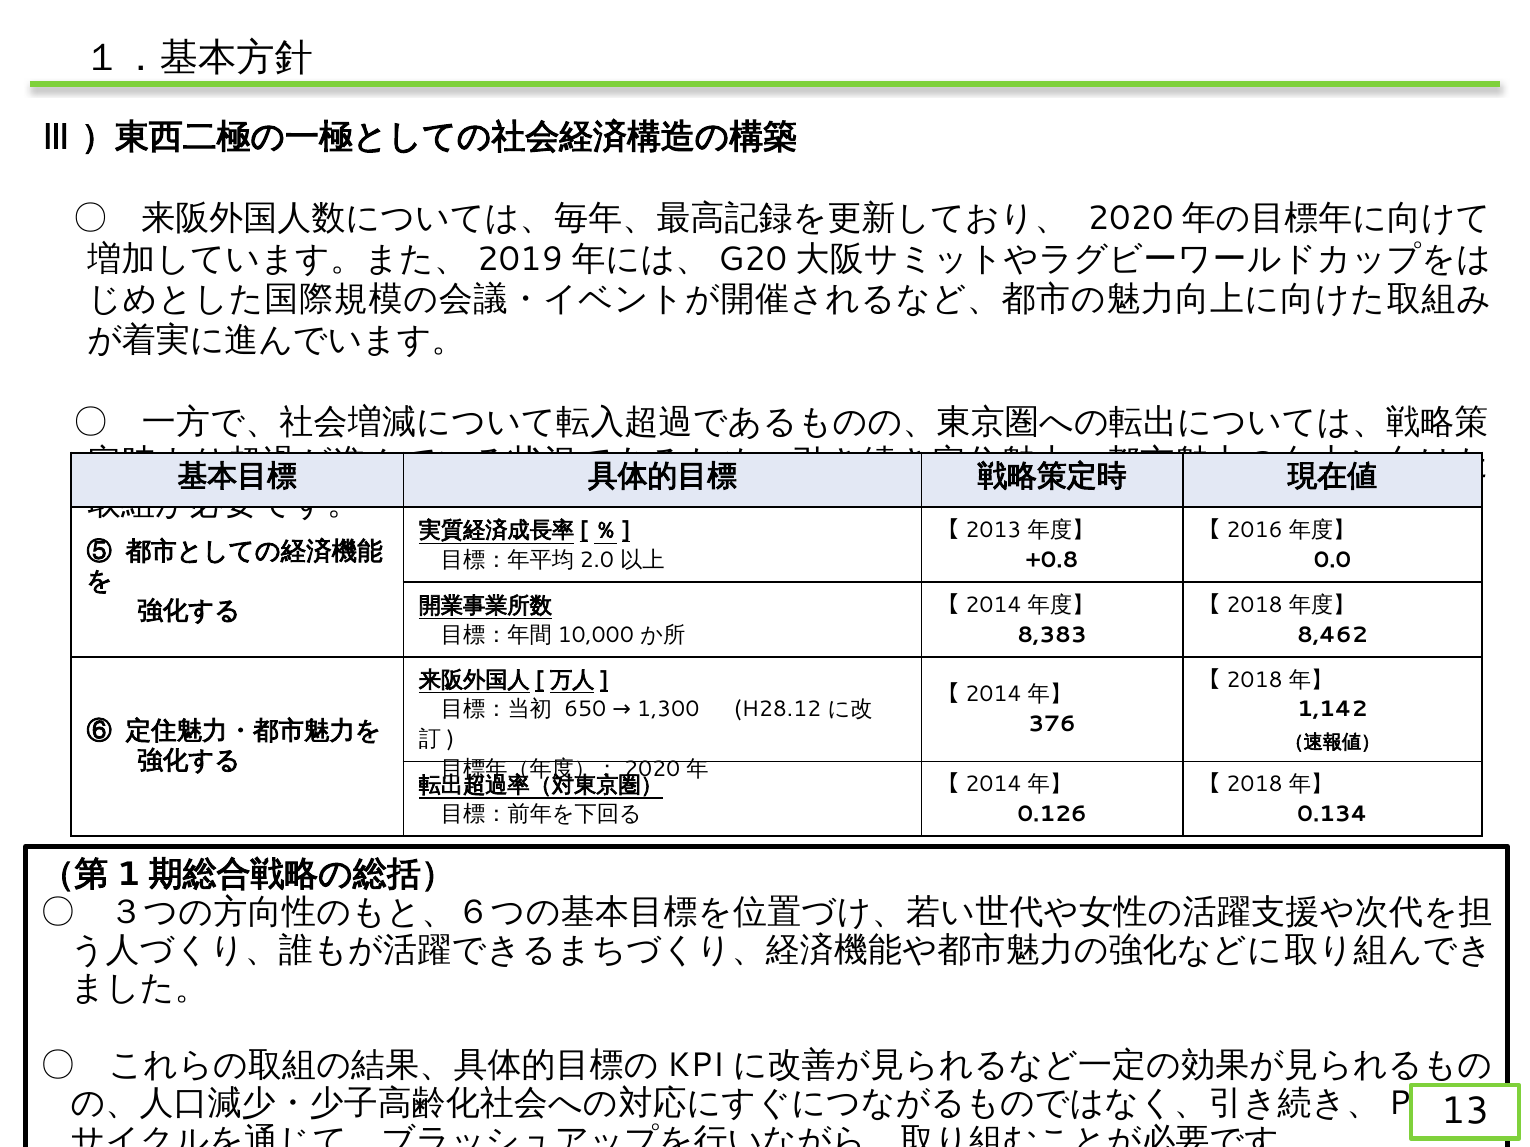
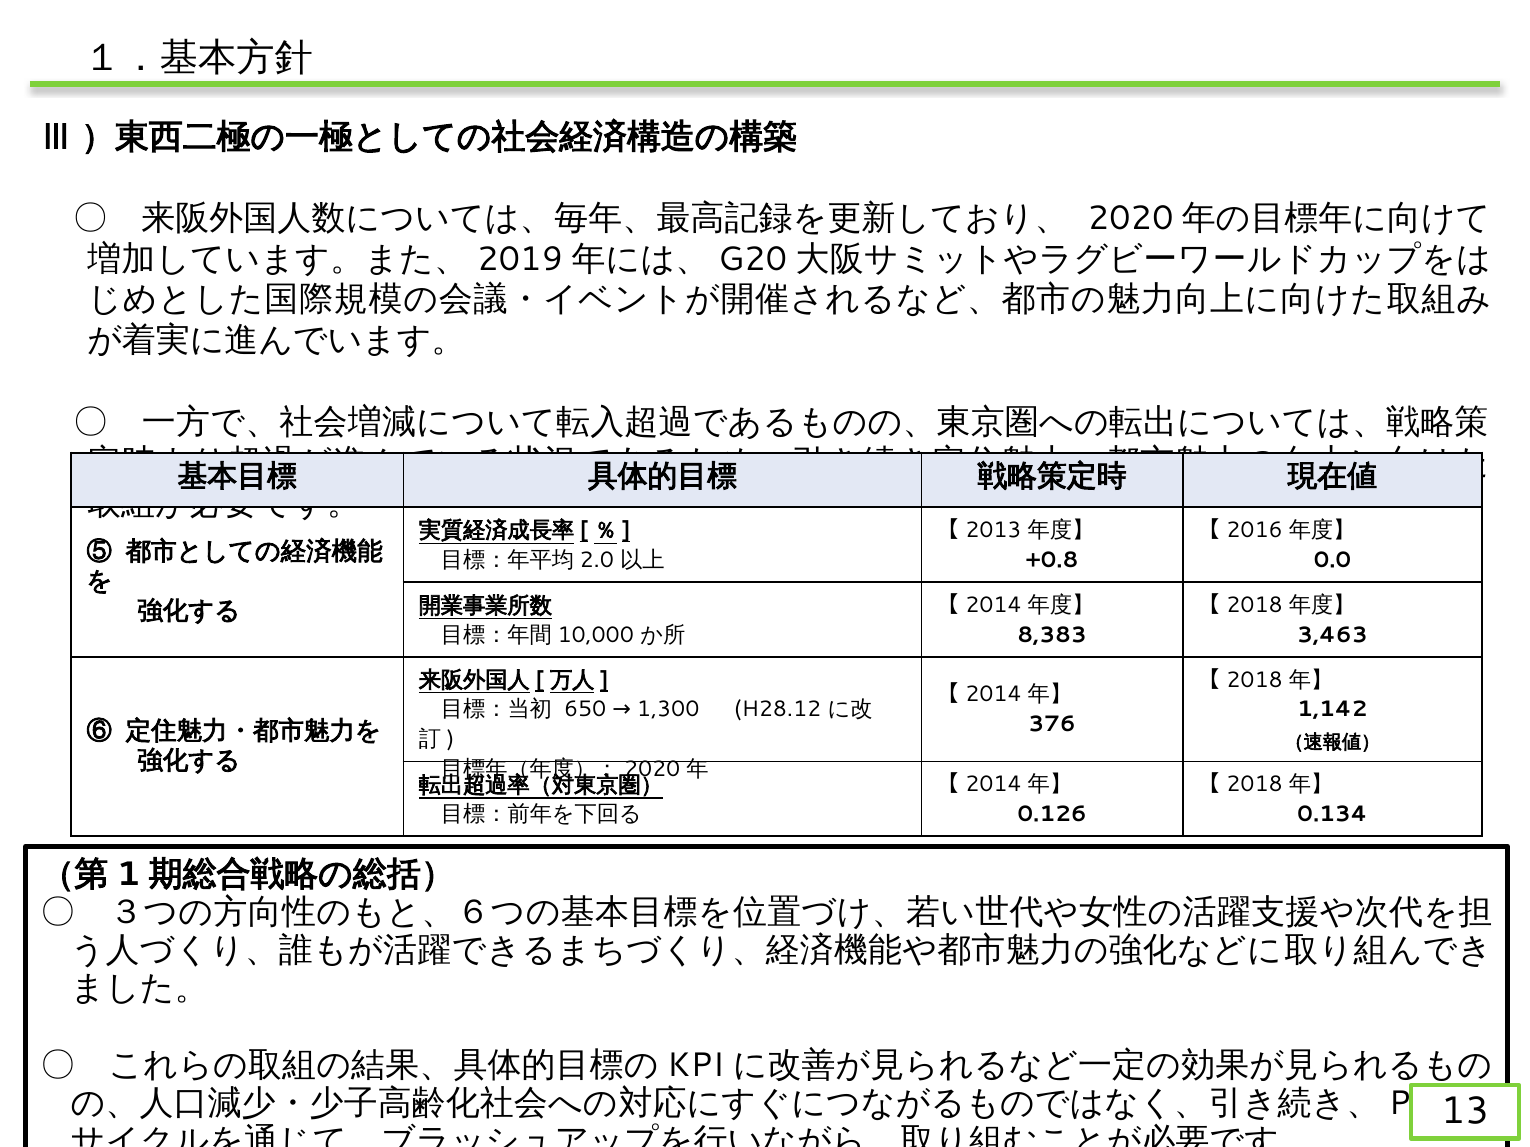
8,462: 8,462 -> 3,463
